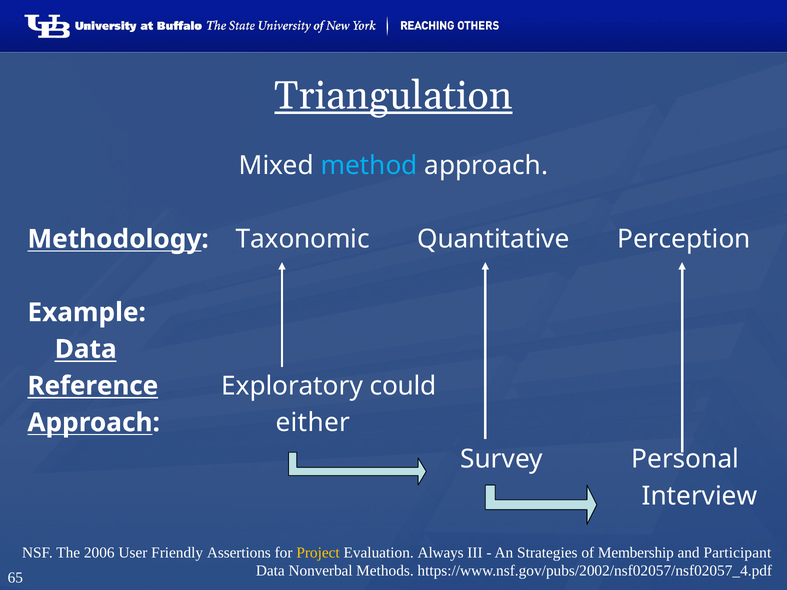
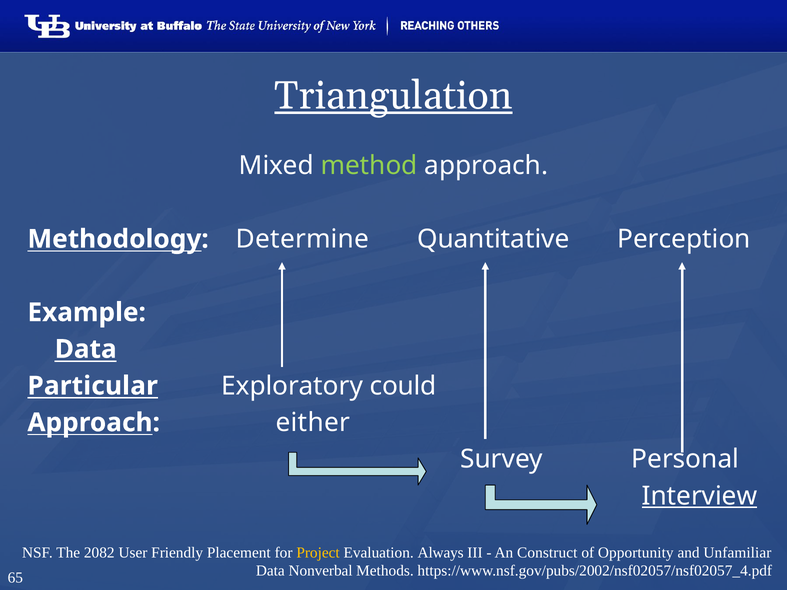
method colour: light blue -> light green
Taxonomic: Taxonomic -> Determine
Reference: Reference -> Particular
Interview underline: none -> present
2006: 2006 -> 2082
Assertions: Assertions -> Placement
Strategies: Strategies -> Construct
Membership: Membership -> Opportunity
Participant: Participant -> Unfamiliar
